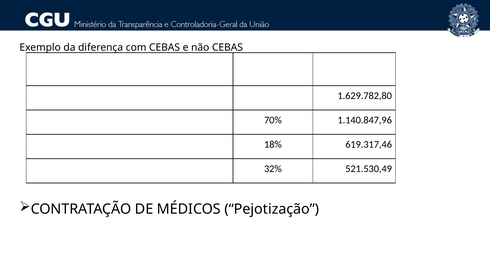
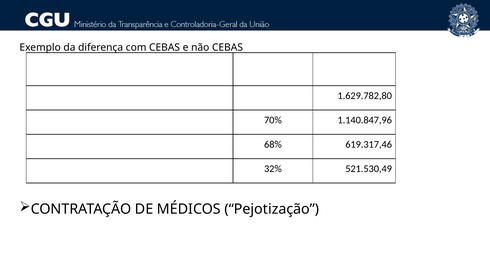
18%: 18% -> 68%
